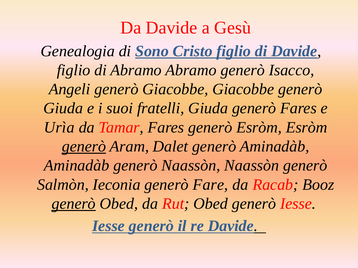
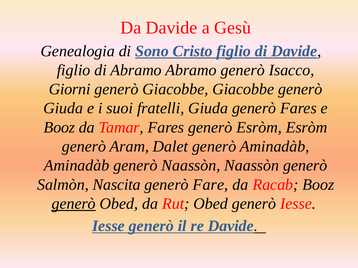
Angeli: Angeli -> Giorni
Urìa at (59, 128): Urìa -> Booz
generò at (84, 147) underline: present -> none
Ieconia: Ieconia -> Nascita
